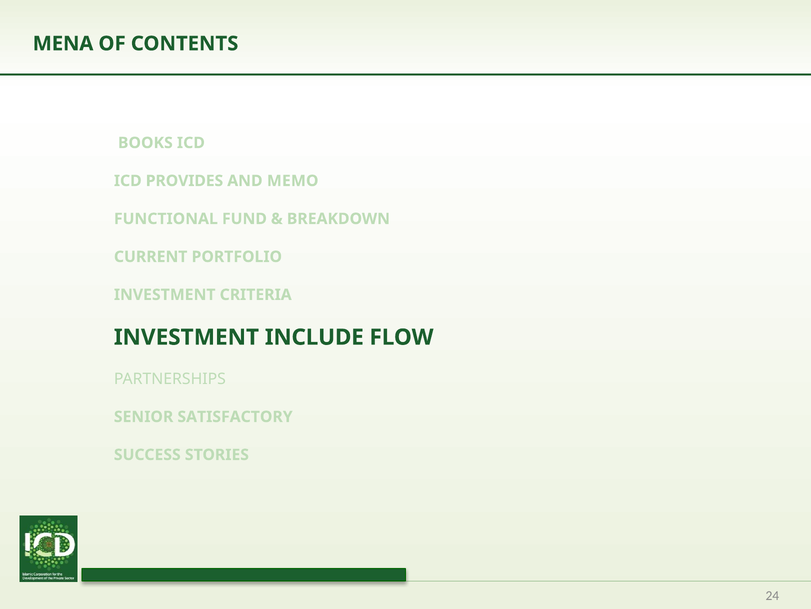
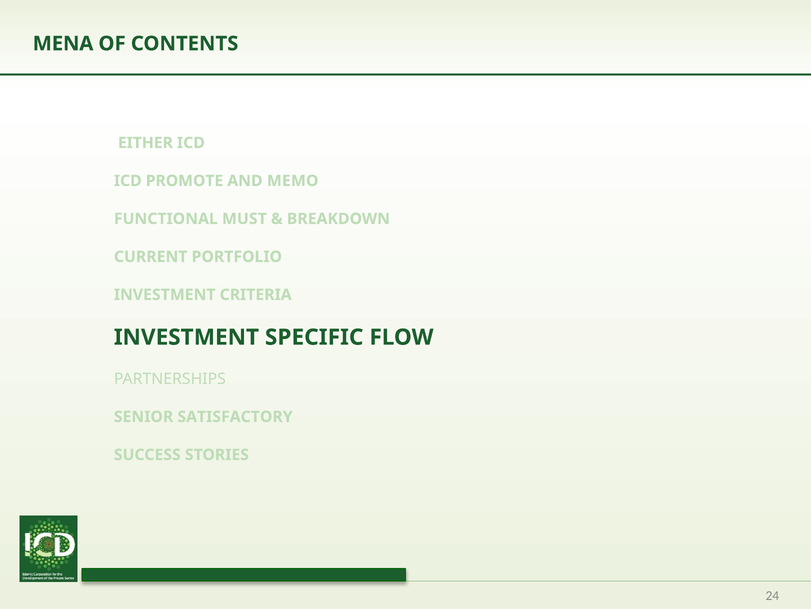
BOOKS: BOOKS -> EITHER
PROVIDES: PROVIDES -> PROMOTE
FUND: FUND -> MUST
INCLUDE: INCLUDE -> SPECIFIC
